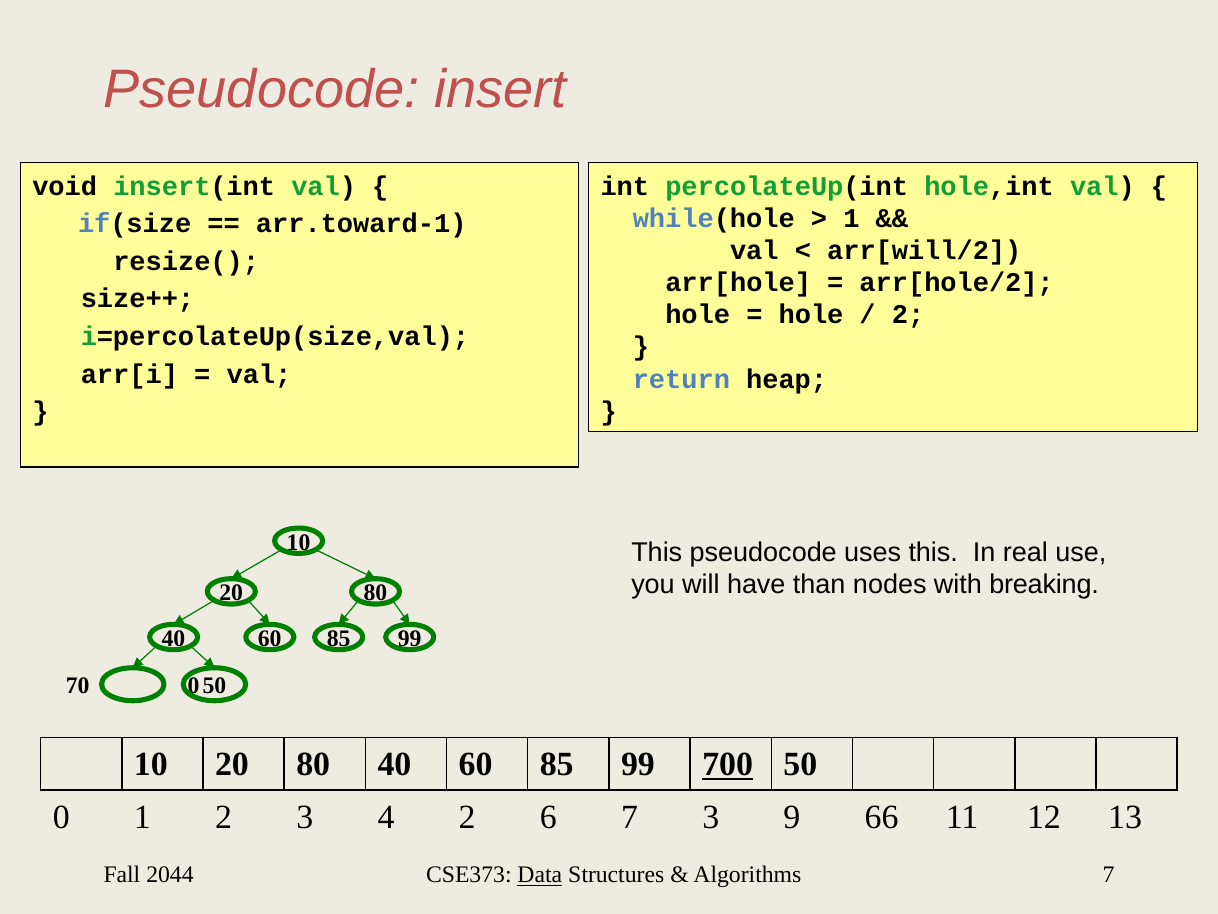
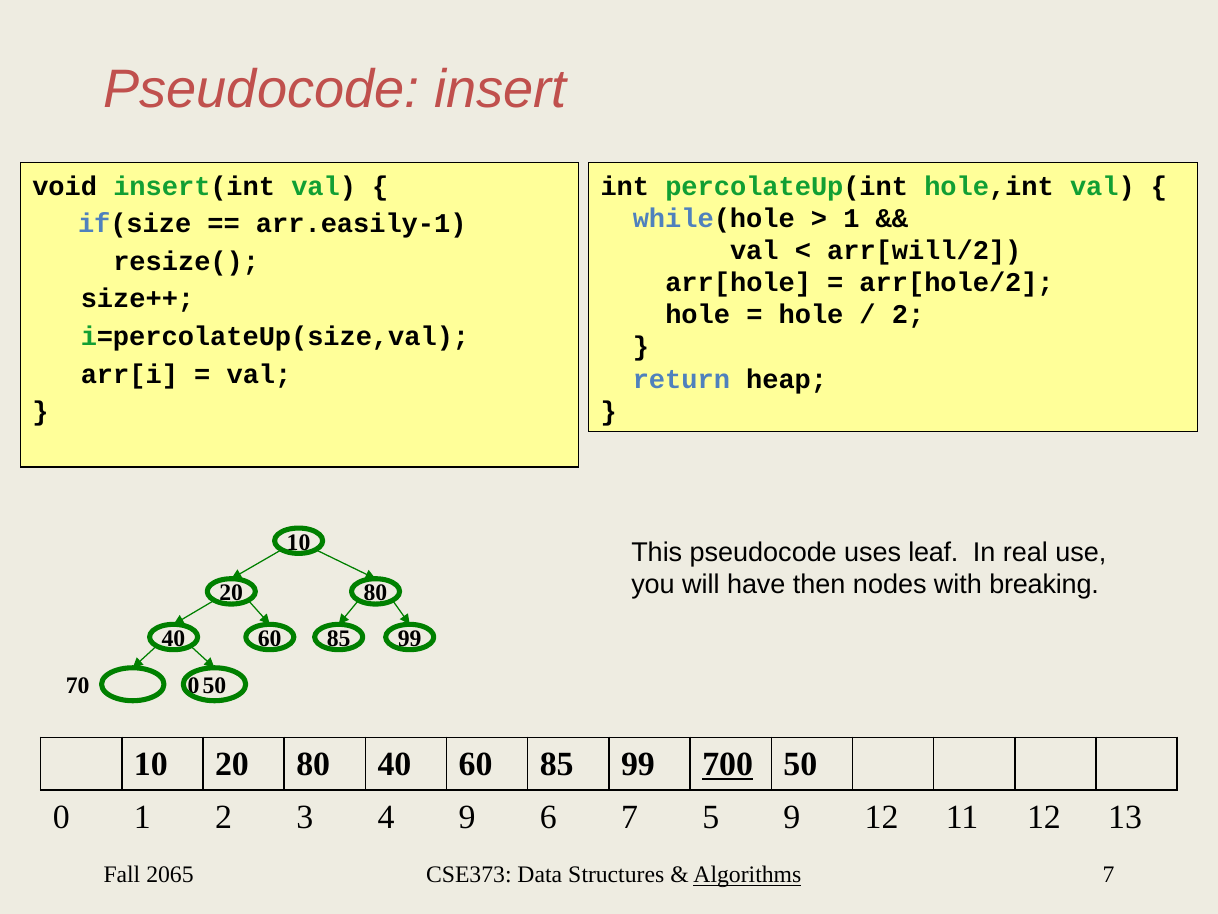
arr.toward-1: arr.toward-1 -> arr.easily-1
uses this: this -> leaf
than: than -> then
4 2: 2 -> 9
7 3: 3 -> 5
9 66: 66 -> 12
2044: 2044 -> 2065
Data underline: present -> none
Algorithms underline: none -> present
